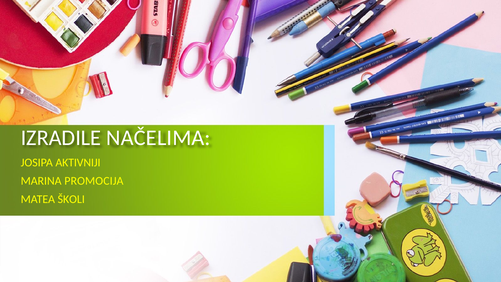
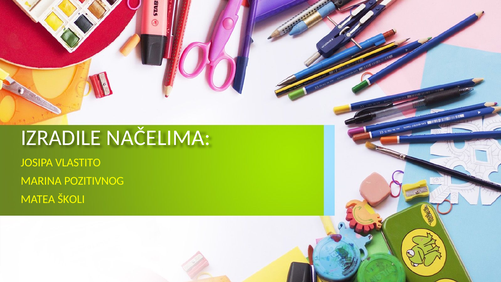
AKTIVNIJI: AKTIVNIJI -> VLASTITO
PROMOCIJA: PROMOCIJA -> POZITIVNOG
